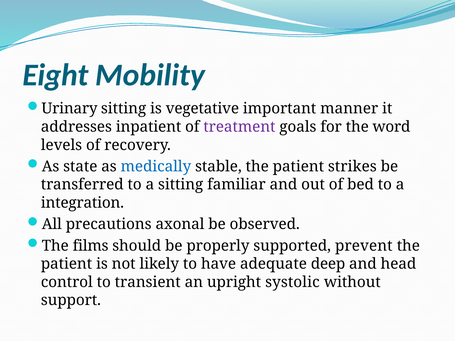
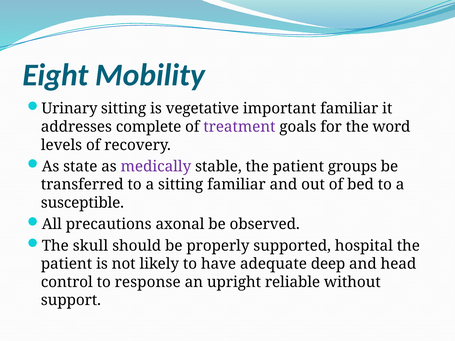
important manner: manner -> familiar
inpatient: inpatient -> complete
medically colour: blue -> purple
strikes: strikes -> groups
integration: integration -> susceptible
films: films -> skull
prevent: prevent -> hospital
transient: transient -> response
systolic: systolic -> reliable
